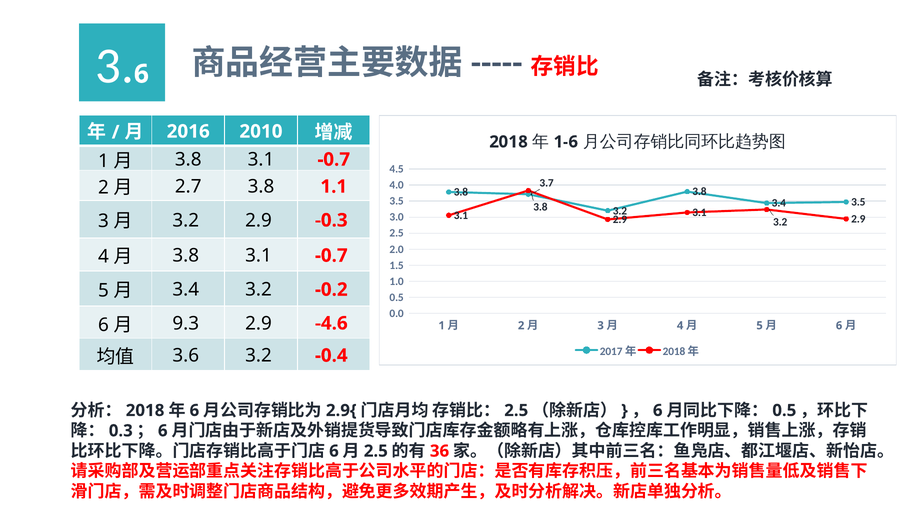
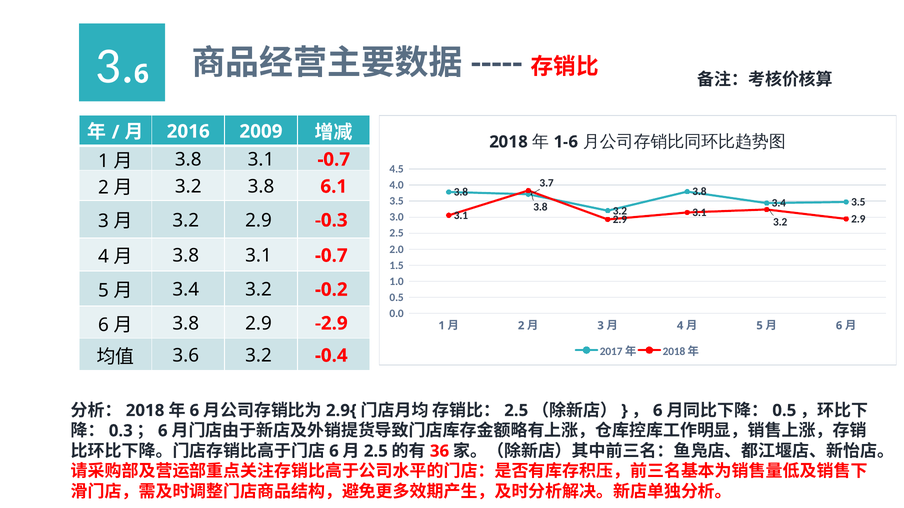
2010: 2010 -> 2009
2.7 at (188, 187): 2.7 -> 3.2
1.1: 1.1 -> 6.1
9.3 at (186, 324): 9.3 -> 3.8
-4.6: -4.6 -> -2.9
